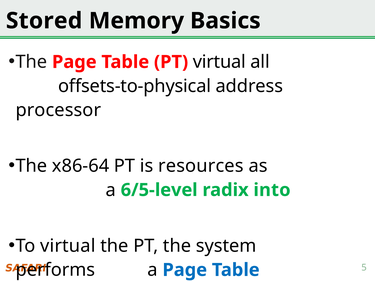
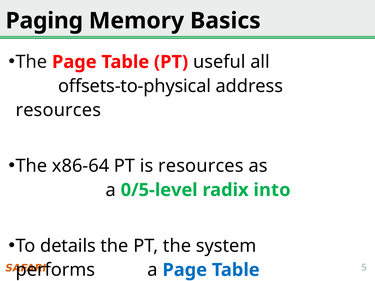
Stored: Stored -> Paging
PT virtual: virtual -> useful
processor at (58, 110): processor -> resources
6/5-level: 6/5-level -> 0/5-level
To virtual: virtual -> details
